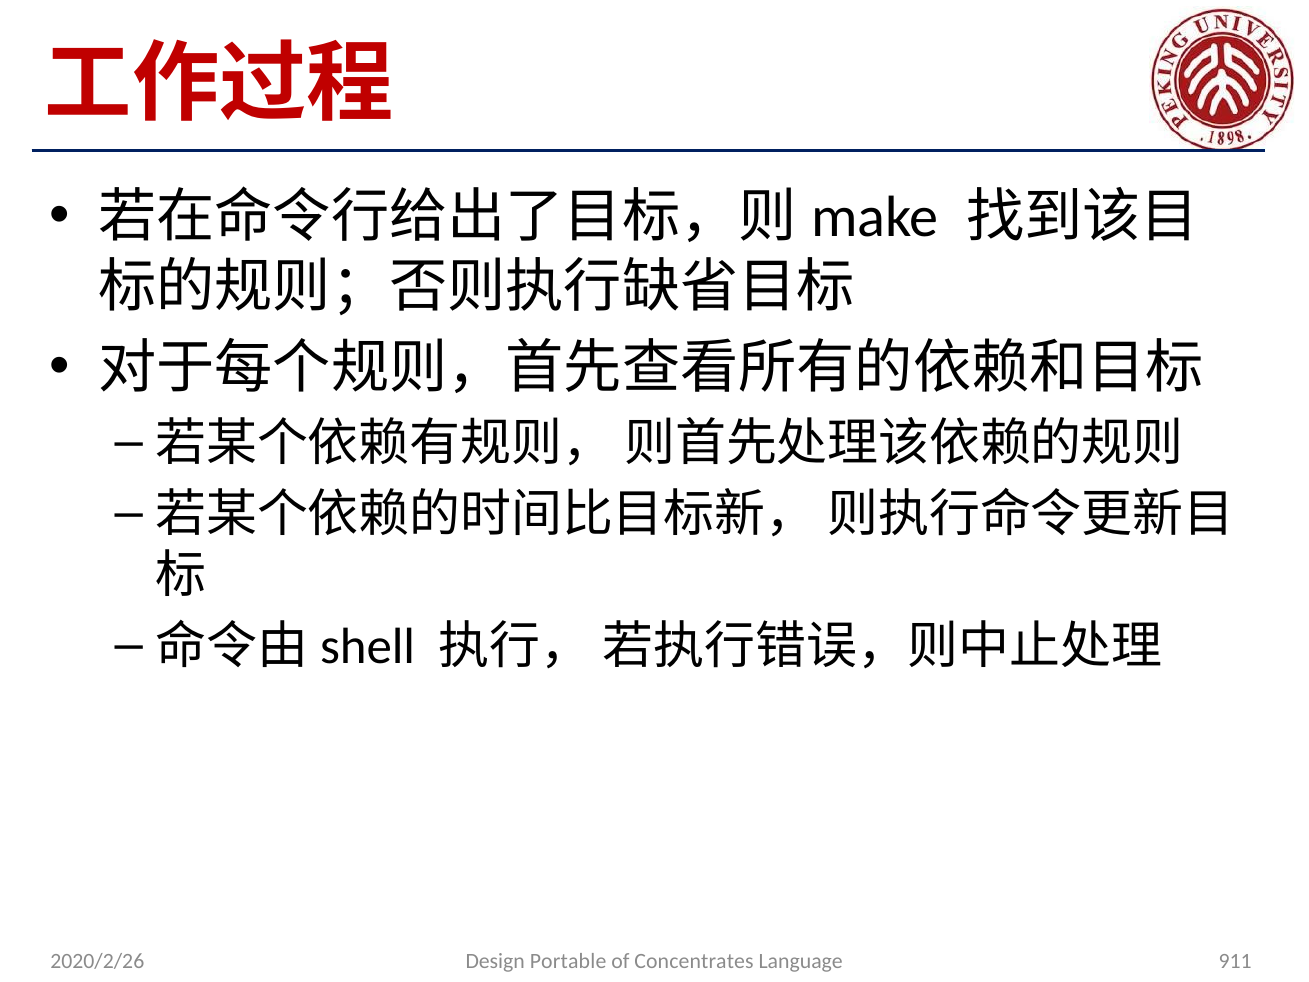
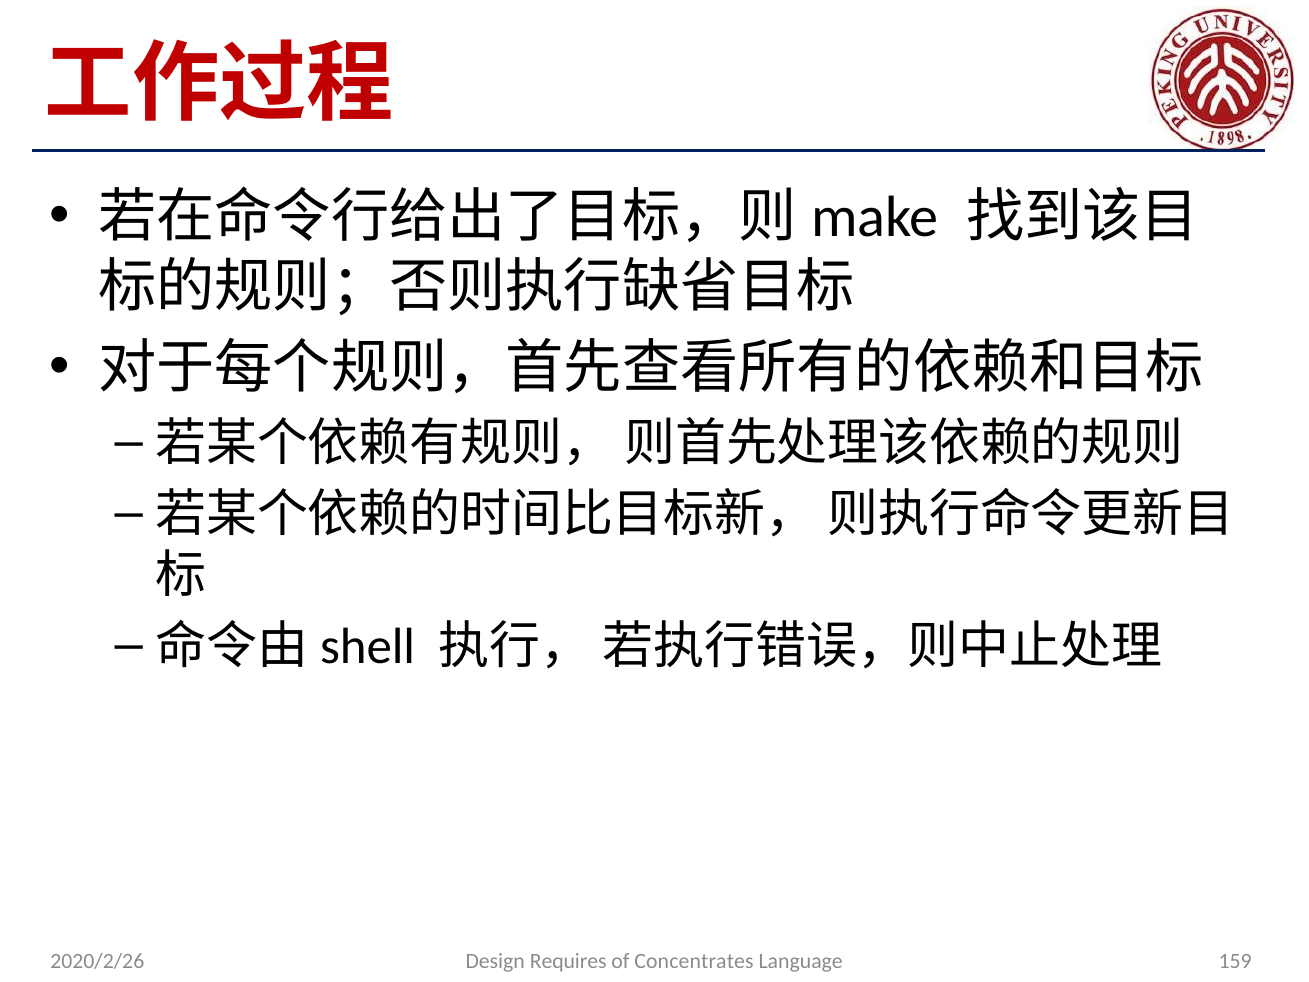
Portable: Portable -> Requires
911: 911 -> 159
